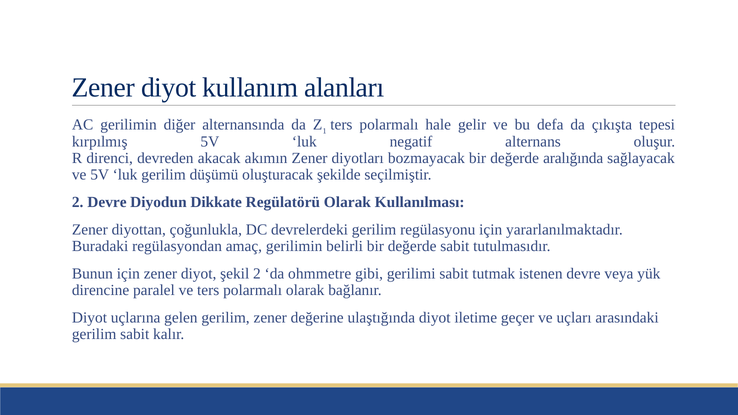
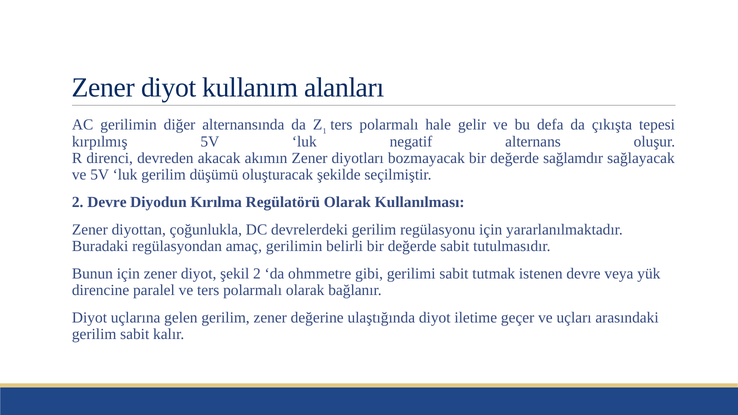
aralığında: aralığında -> sağlamdır
Dikkate: Dikkate -> Kırılma
